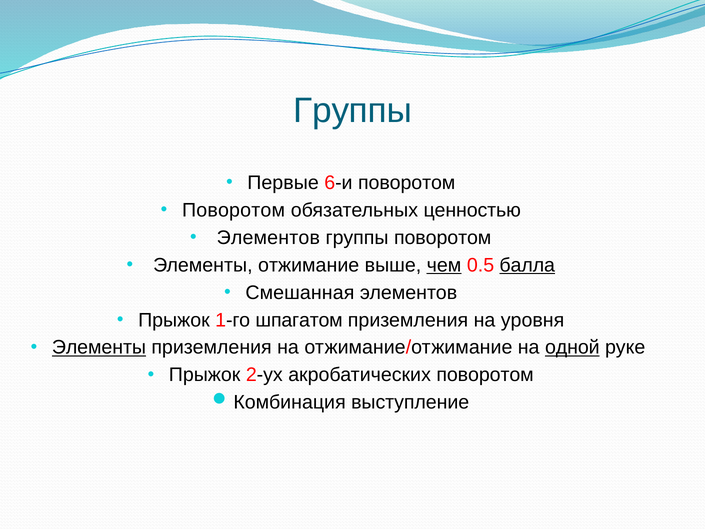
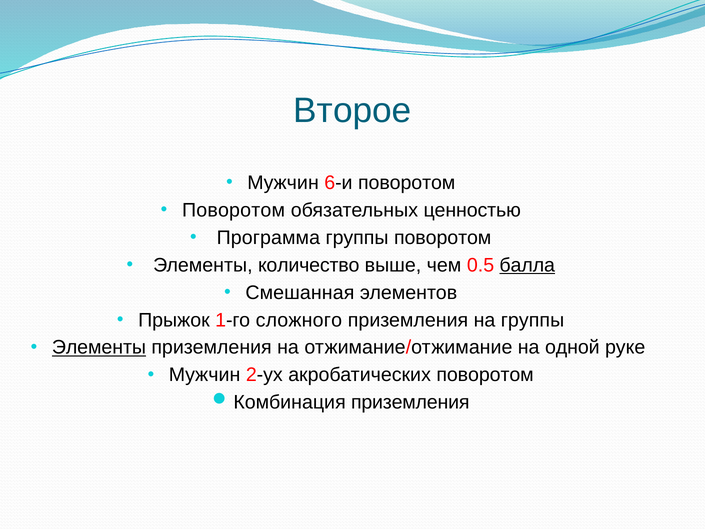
Группы at (353, 111): Группы -> Второе
Первые at (283, 183): Первые -> Мужчин
Элементов at (268, 238): Элементов -> Программа
отжимание: отжимание -> количество
чем underline: present -> none
шпагатом: шпагатом -> сложного
на уровня: уровня -> группы
одной underline: present -> none
Прыжок at (205, 375): Прыжок -> Мужчин
выступление at (410, 402): выступление -> приземления
